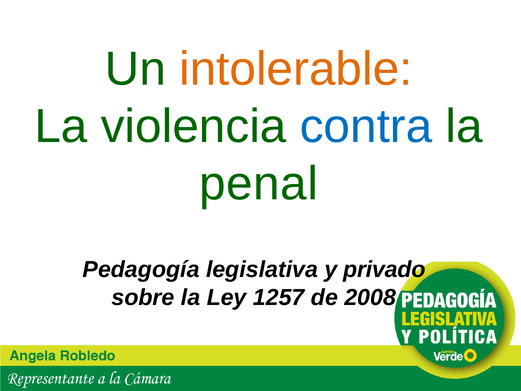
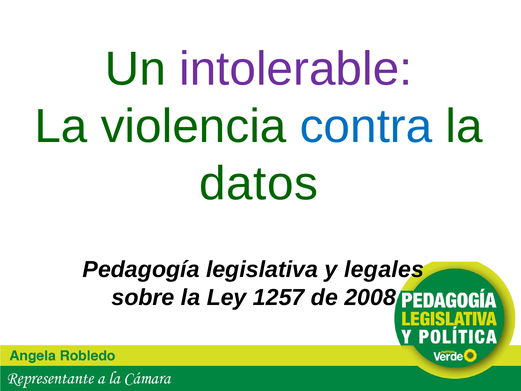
intolerable colour: orange -> purple
penal: penal -> datos
privado: privado -> legales
